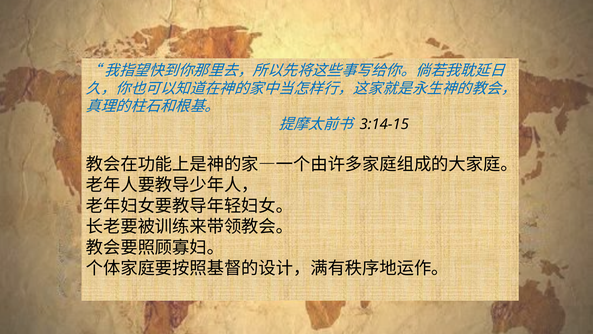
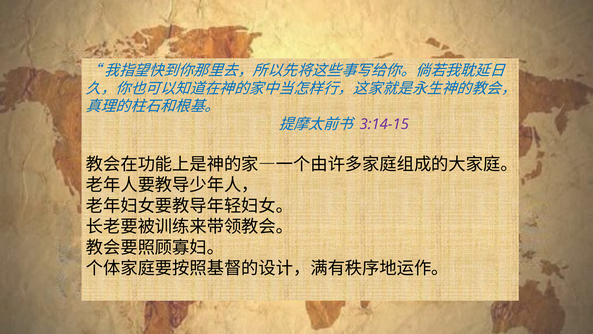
3:14-15 colour: black -> purple
